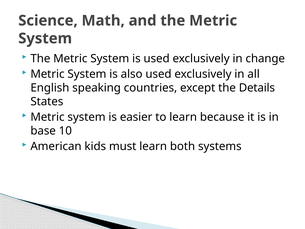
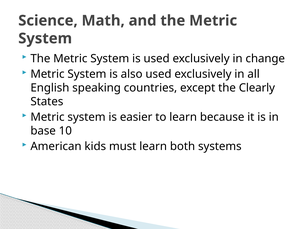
Details: Details -> Clearly
